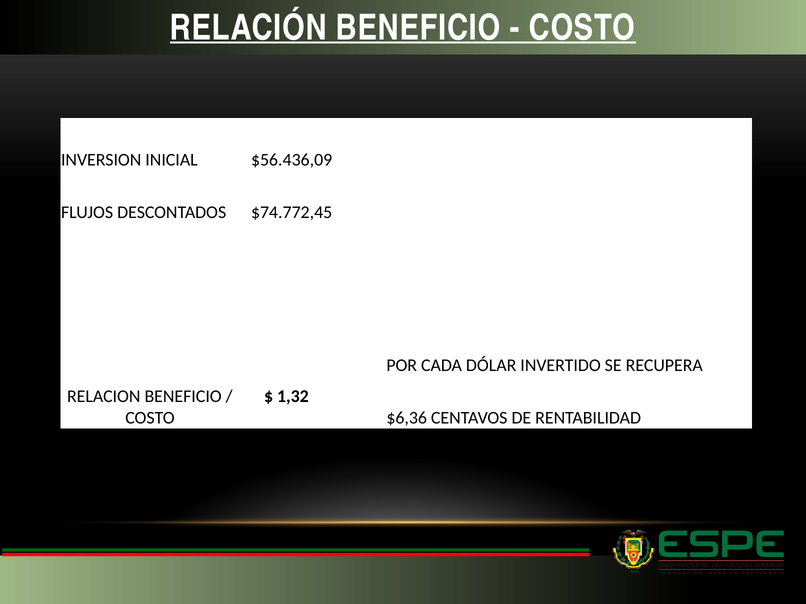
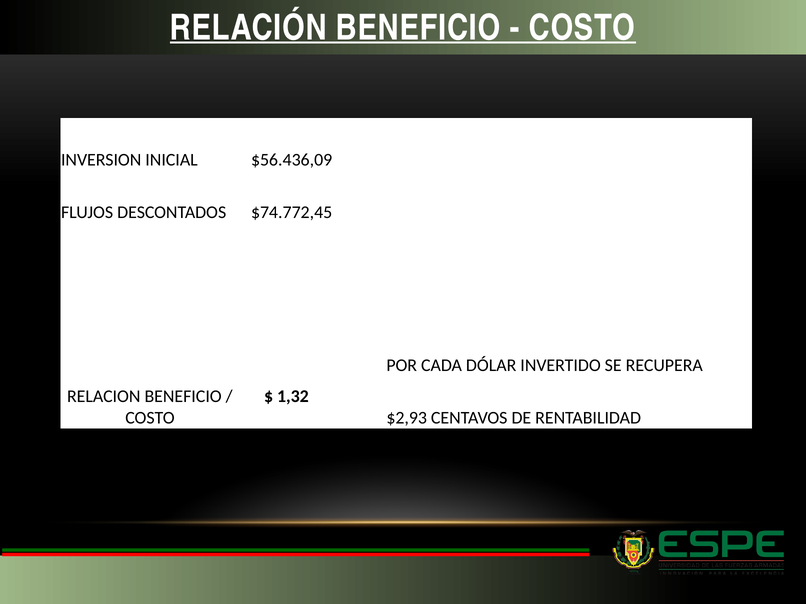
$6,36: $6,36 -> $2,93
